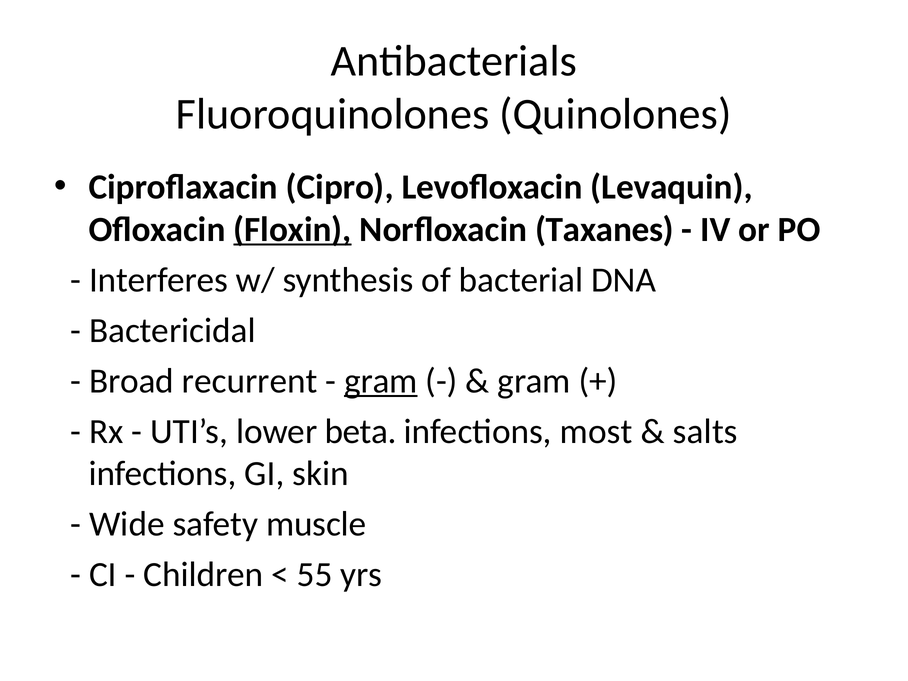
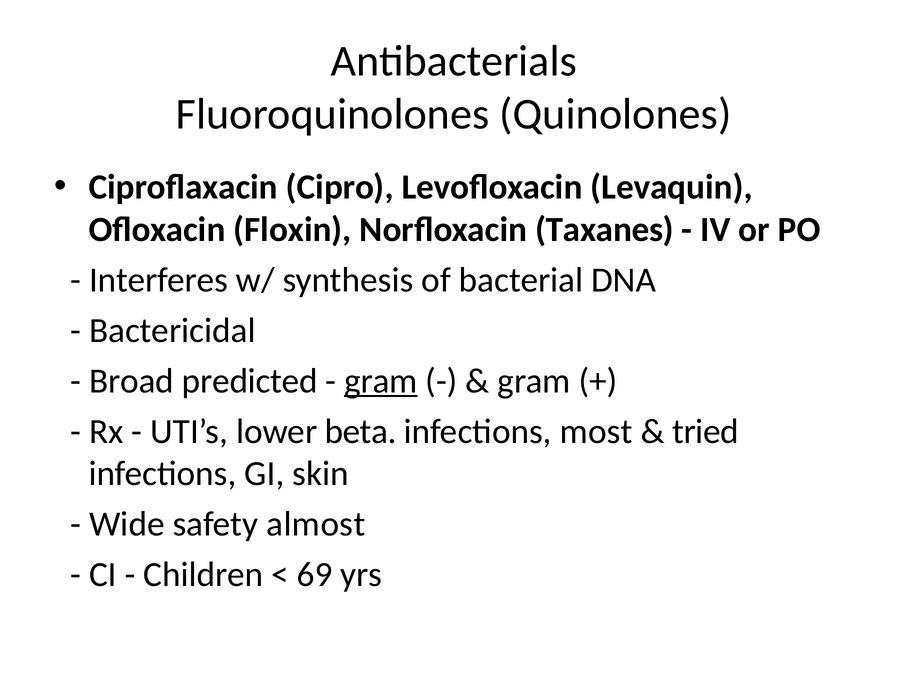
Floxin underline: present -> none
recurrent: recurrent -> predicted
salts: salts -> tried
muscle: muscle -> almost
55: 55 -> 69
